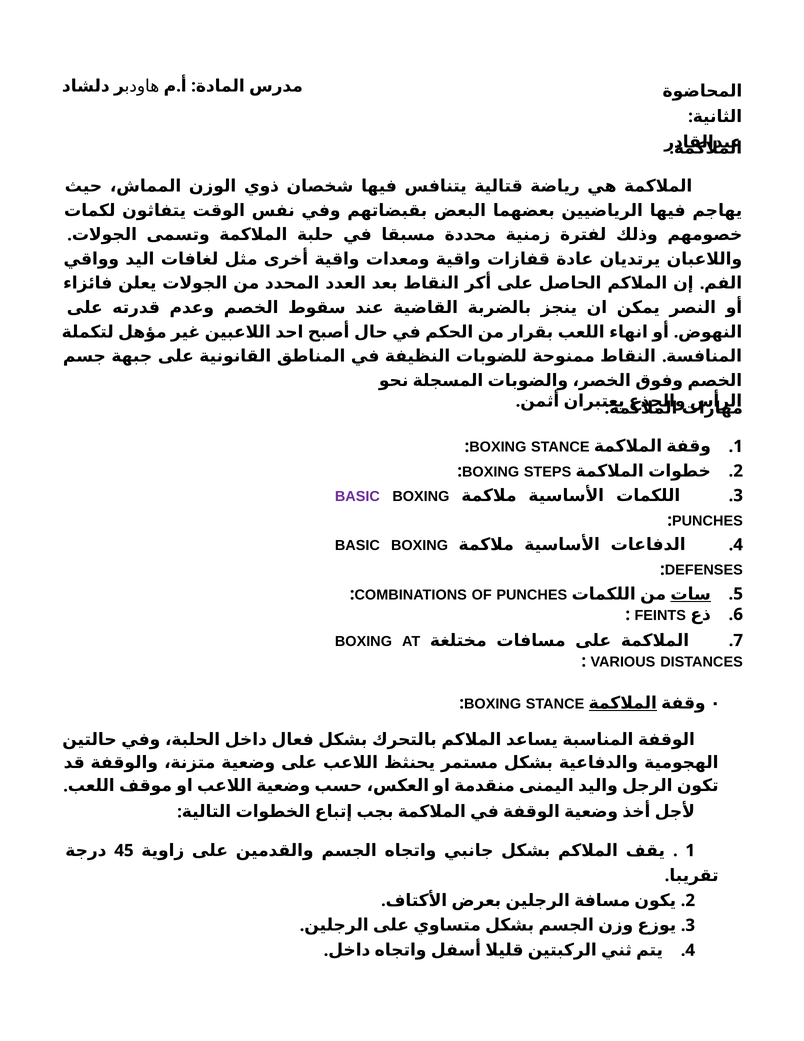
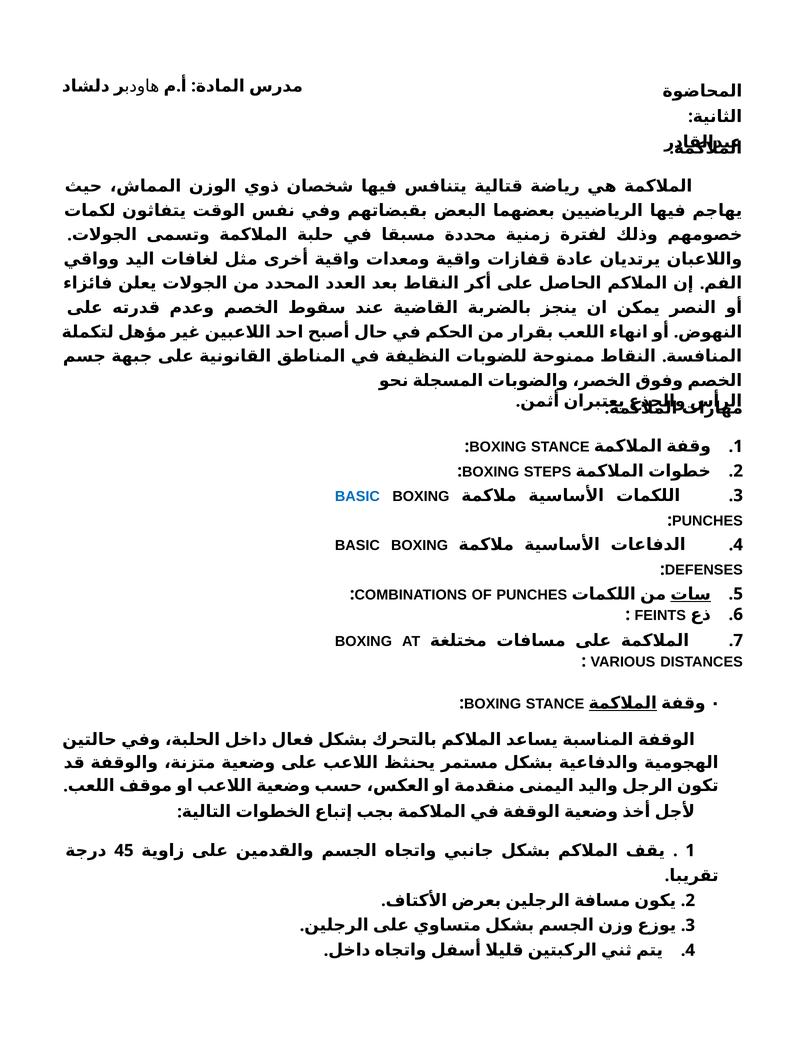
BASIC at (357, 496) colour: purple -> blue
